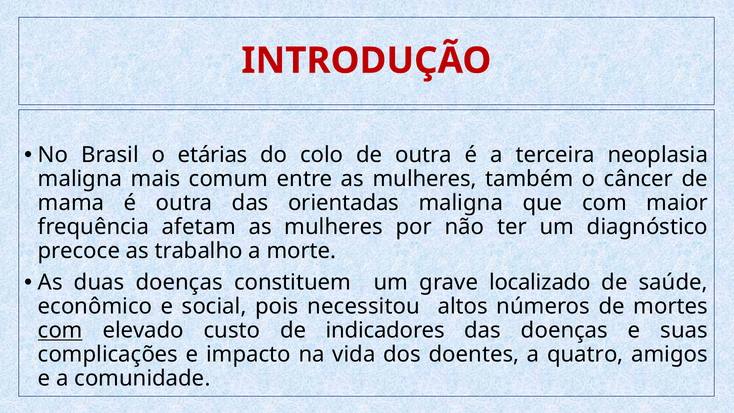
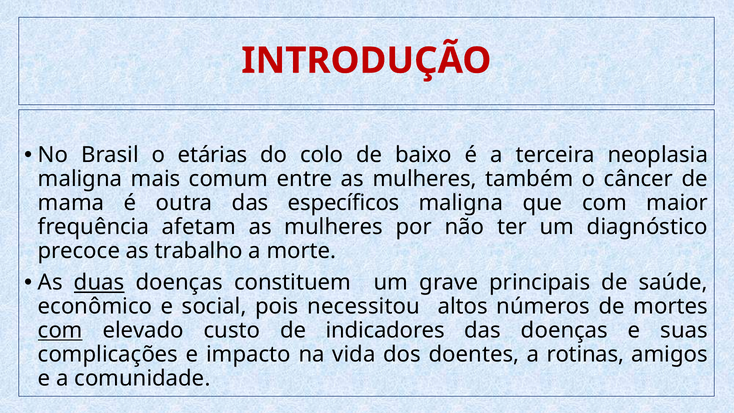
de outra: outra -> baixo
orientadas: orientadas -> específicos
duas underline: none -> present
localizado: localizado -> principais
quatro: quatro -> rotinas
